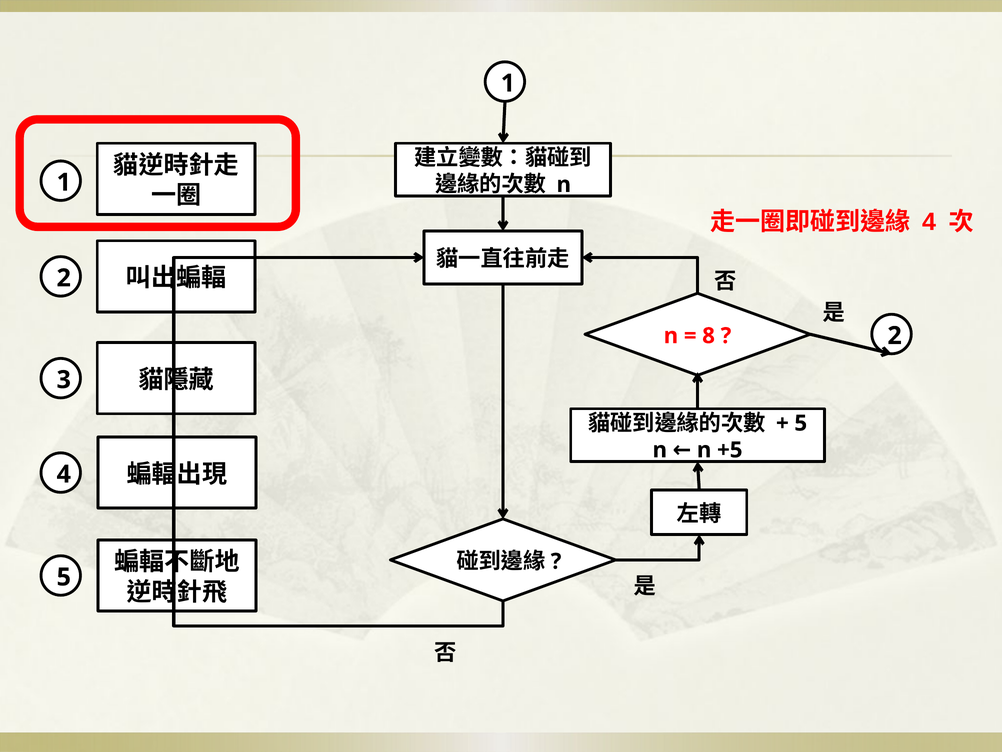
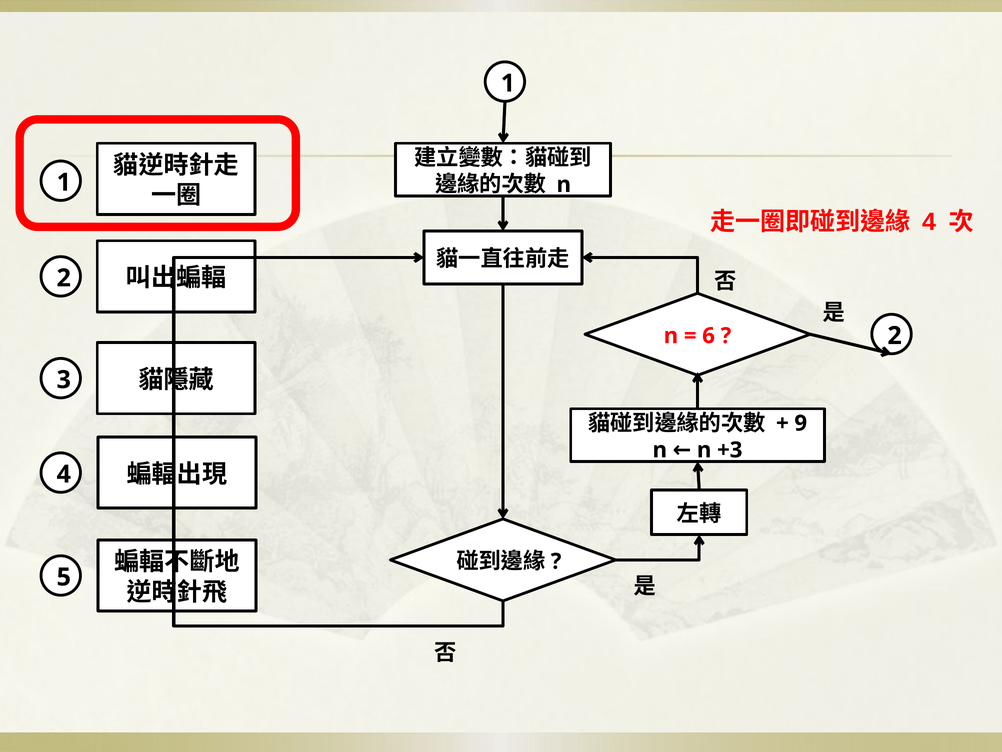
8: 8 -> 6
5 at (801, 423): 5 -> 9
+5: +5 -> +3
